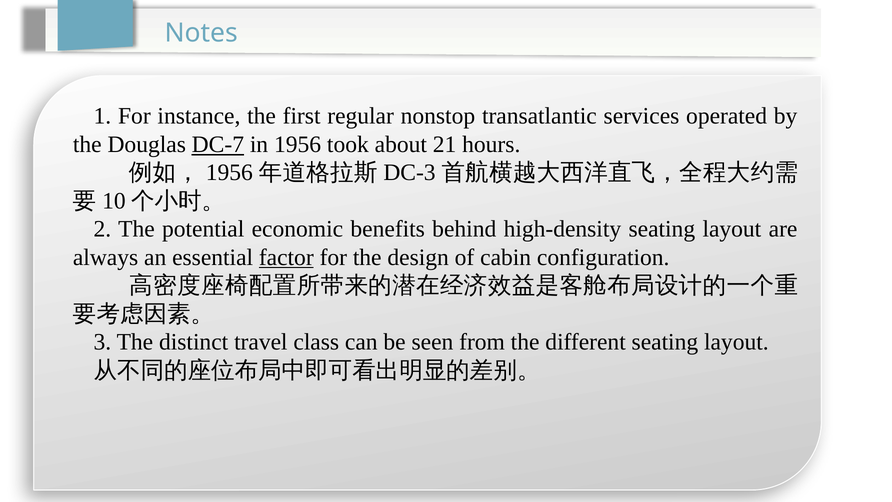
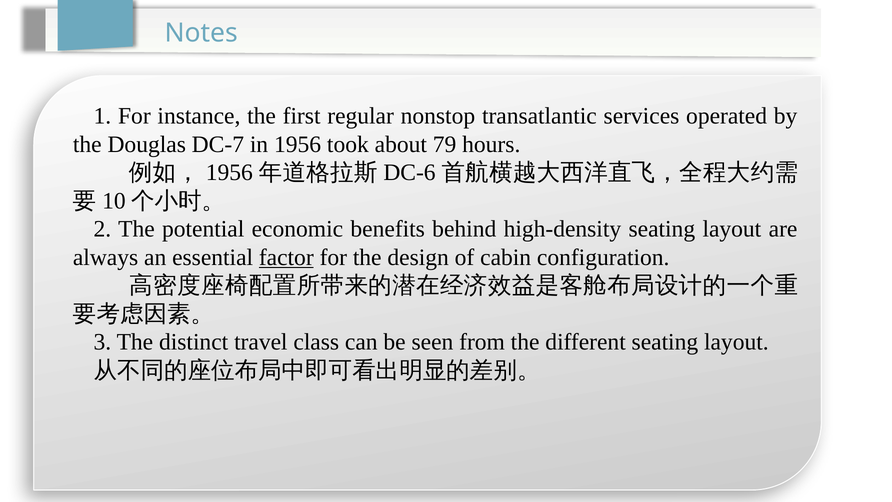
DC-7 underline: present -> none
21: 21 -> 79
DC-3: DC-3 -> DC-6
